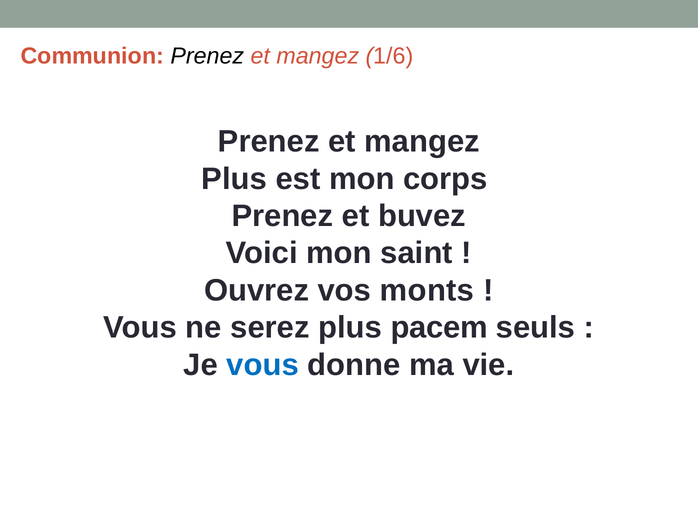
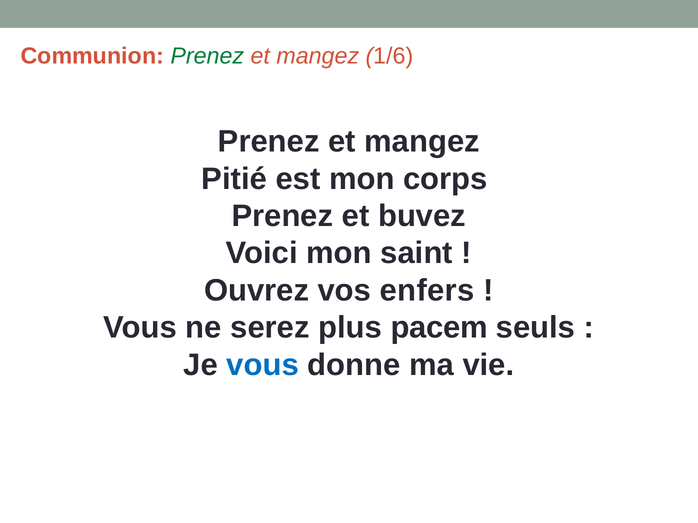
Prenez at (207, 56) colour: black -> green
Plus at (234, 179): Plus -> Pitié
monts: monts -> enfers
